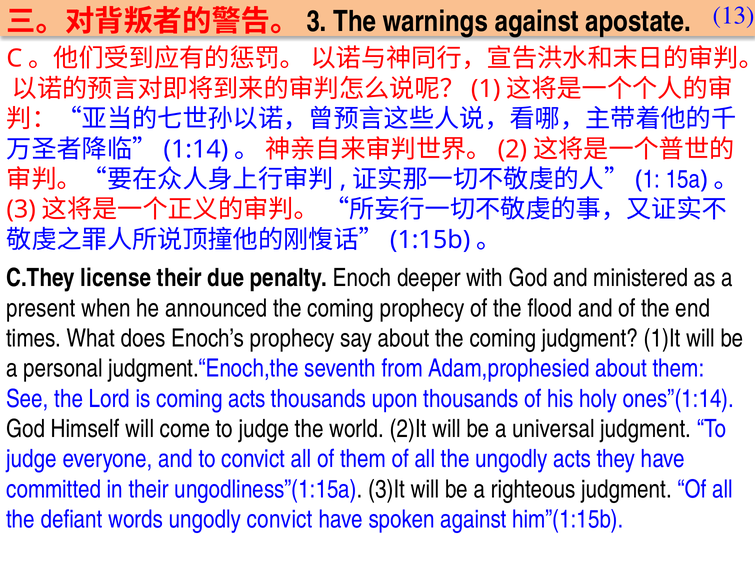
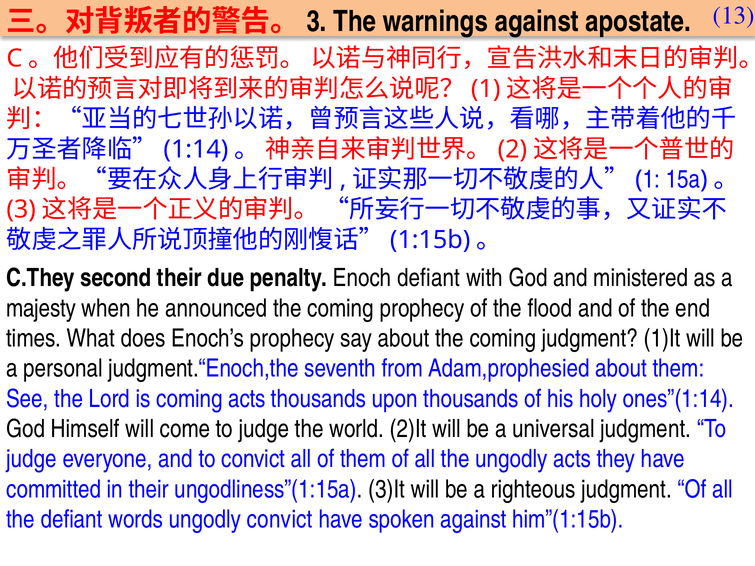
license: license -> second
Enoch deeper: deeper -> defiant
present: present -> majesty
